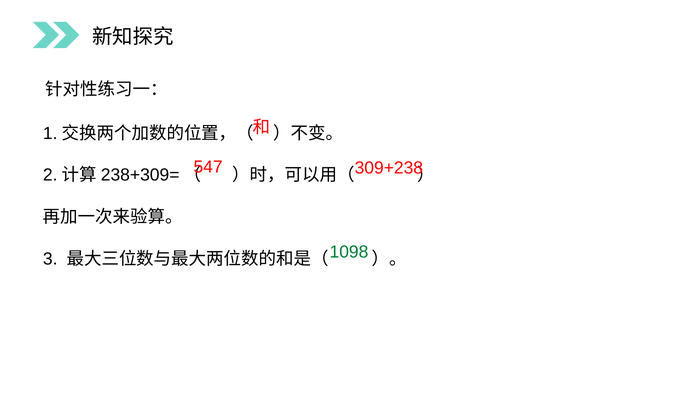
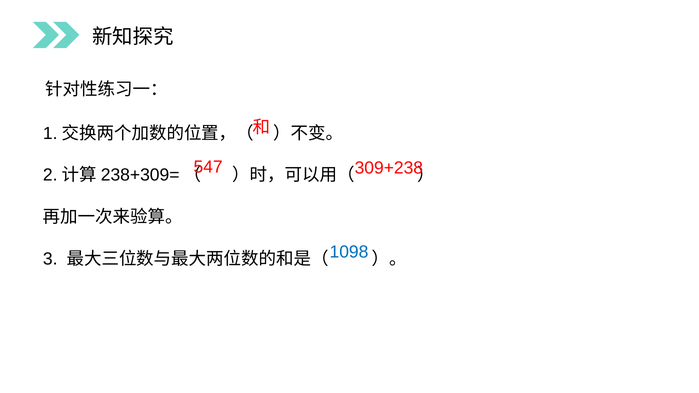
1098 colour: green -> blue
